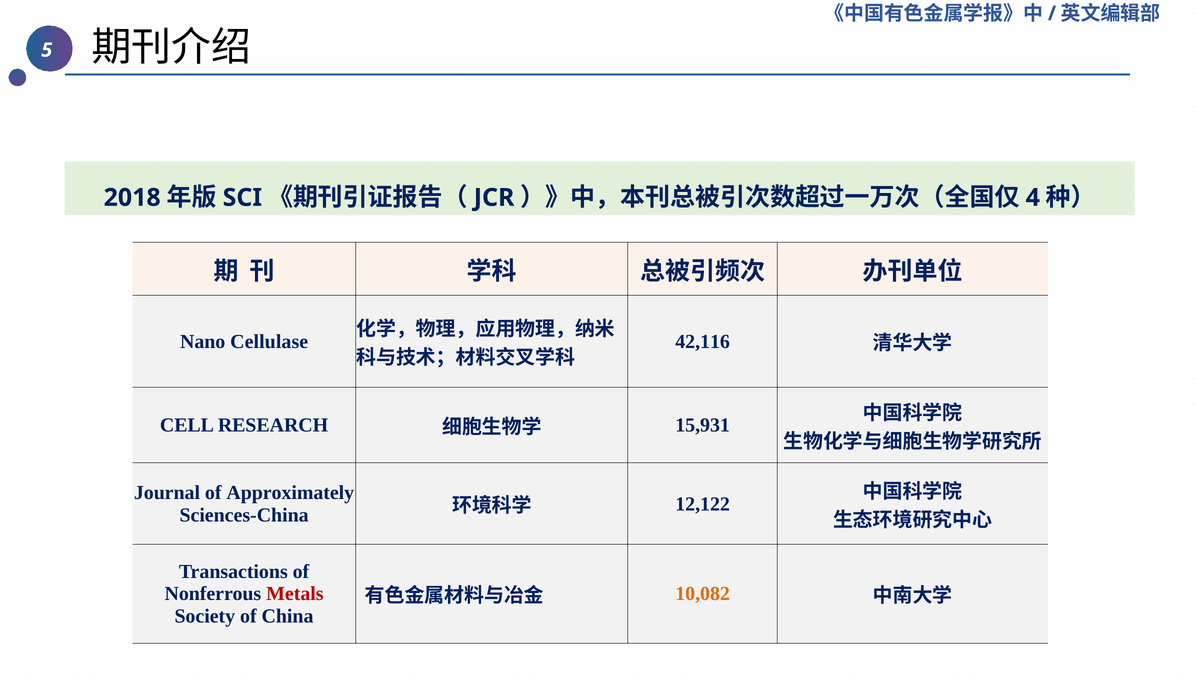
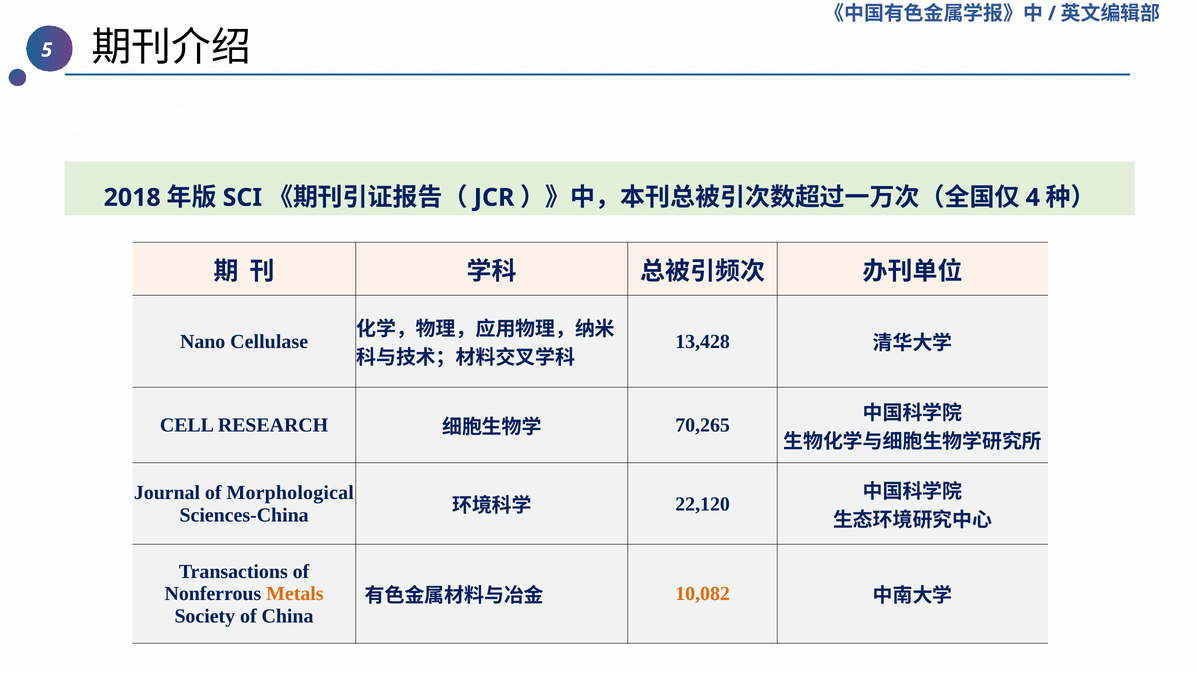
42,116: 42,116 -> 13,428
15,931: 15,931 -> 70,265
Approximately: Approximately -> Morphological
12,122: 12,122 -> 22,120
Metals colour: red -> orange
